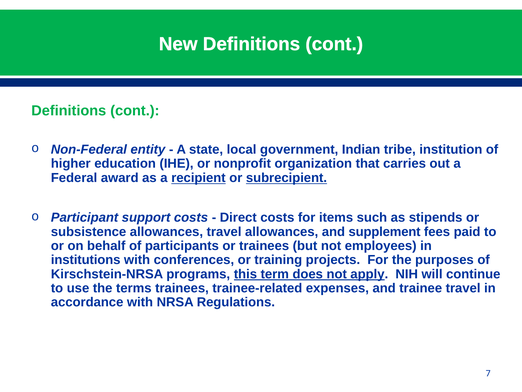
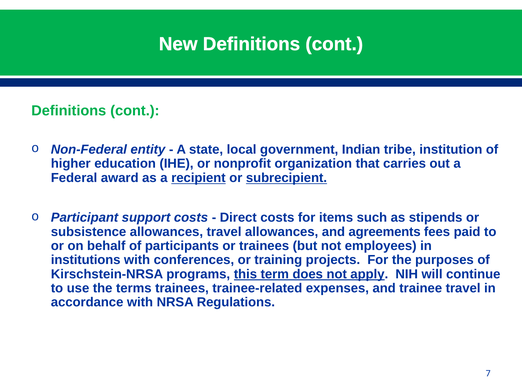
supplement: supplement -> agreements
